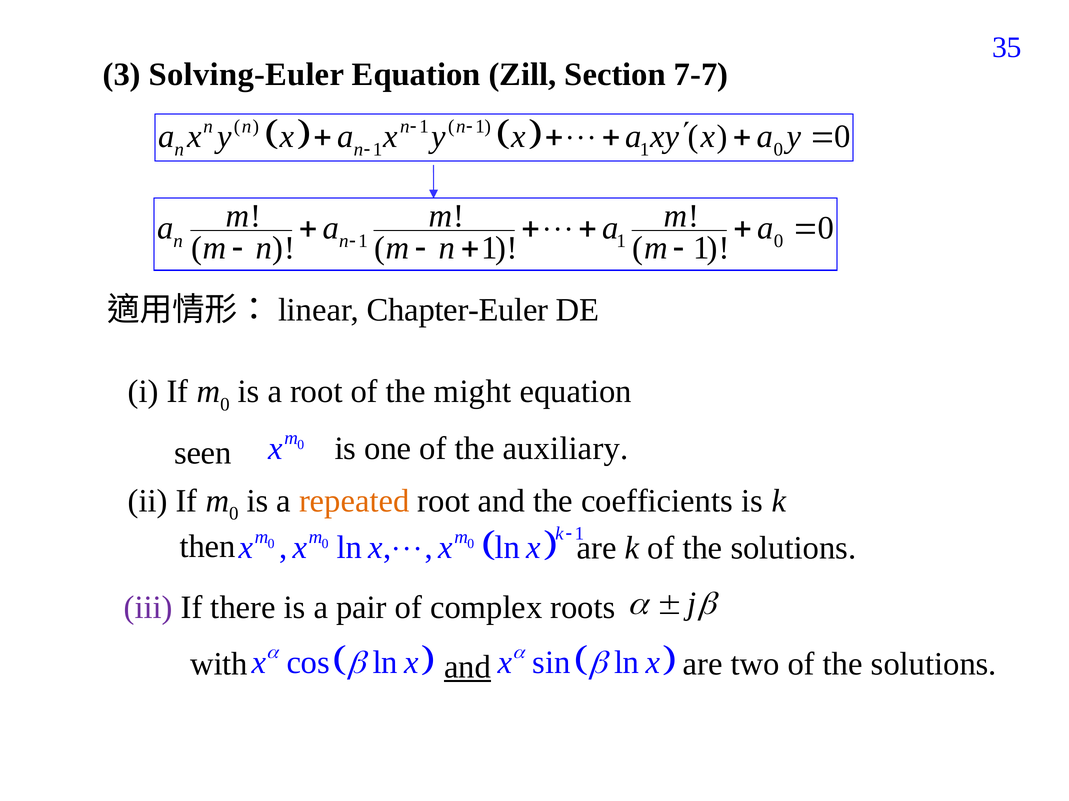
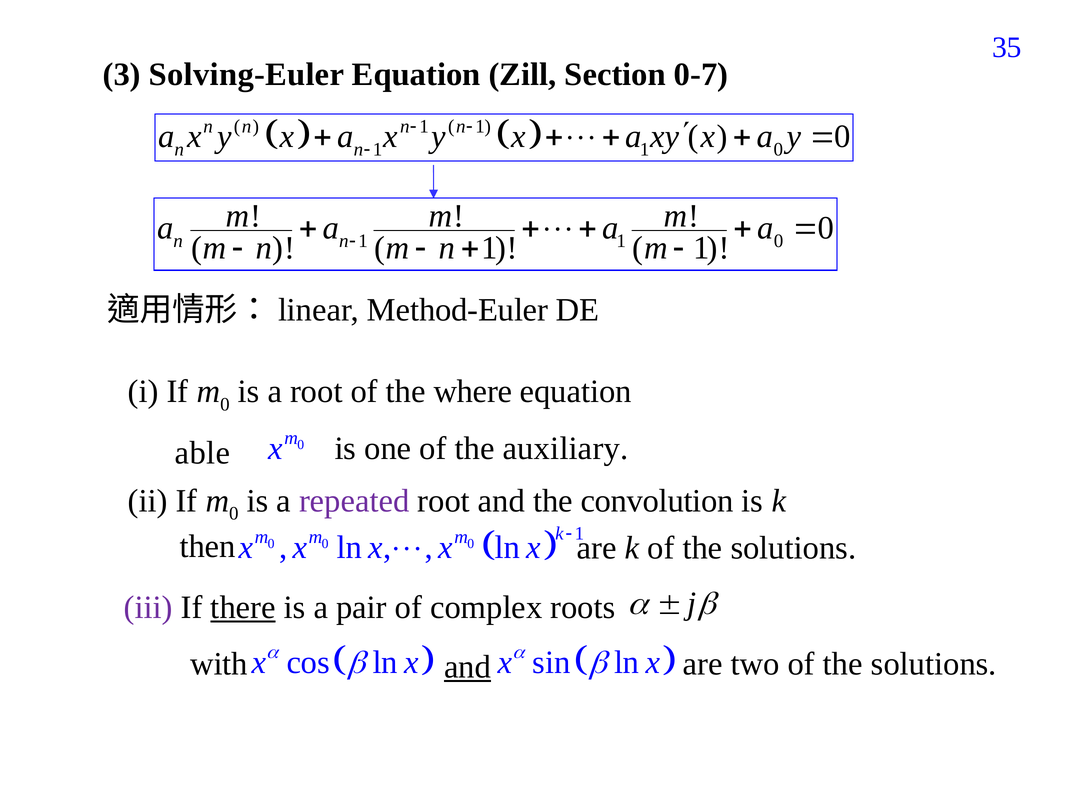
7-7: 7-7 -> 0-7
Chapter-Euler: Chapter-Euler -> Method-Euler
might: might -> where
seen: seen -> able
repeated colour: orange -> purple
coefficients: coefficients -> convolution
there underline: none -> present
